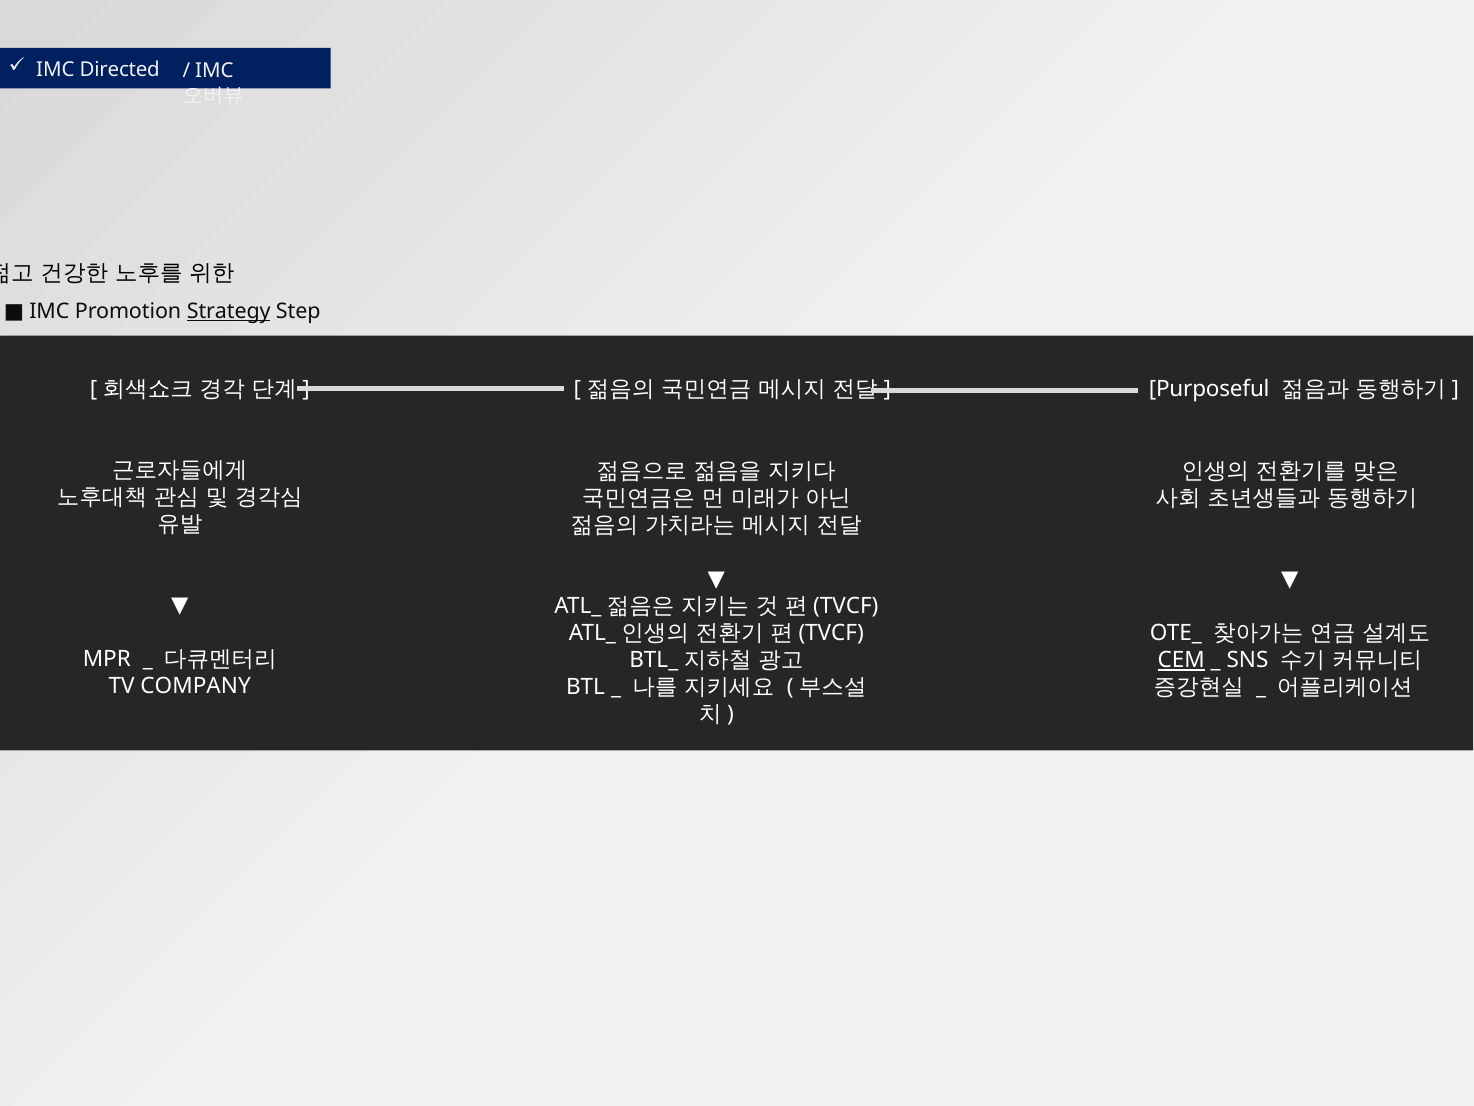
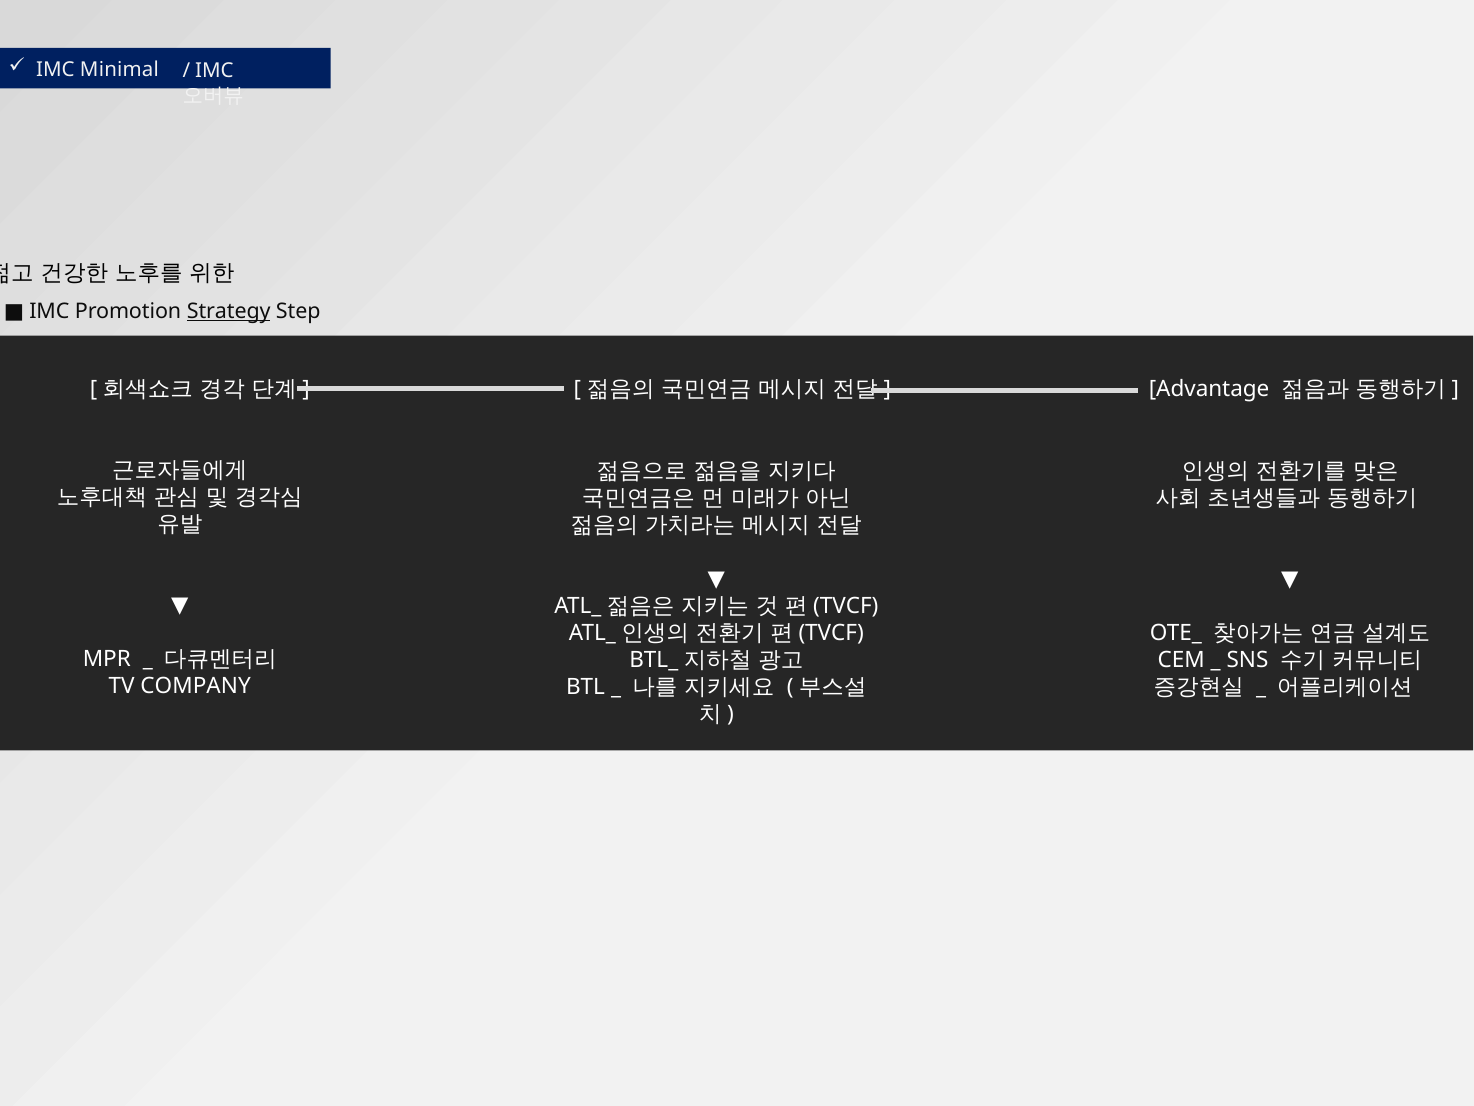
Directed: Directed -> Minimal
Purposeful: Purposeful -> Advantage
CEM underline: present -> none
